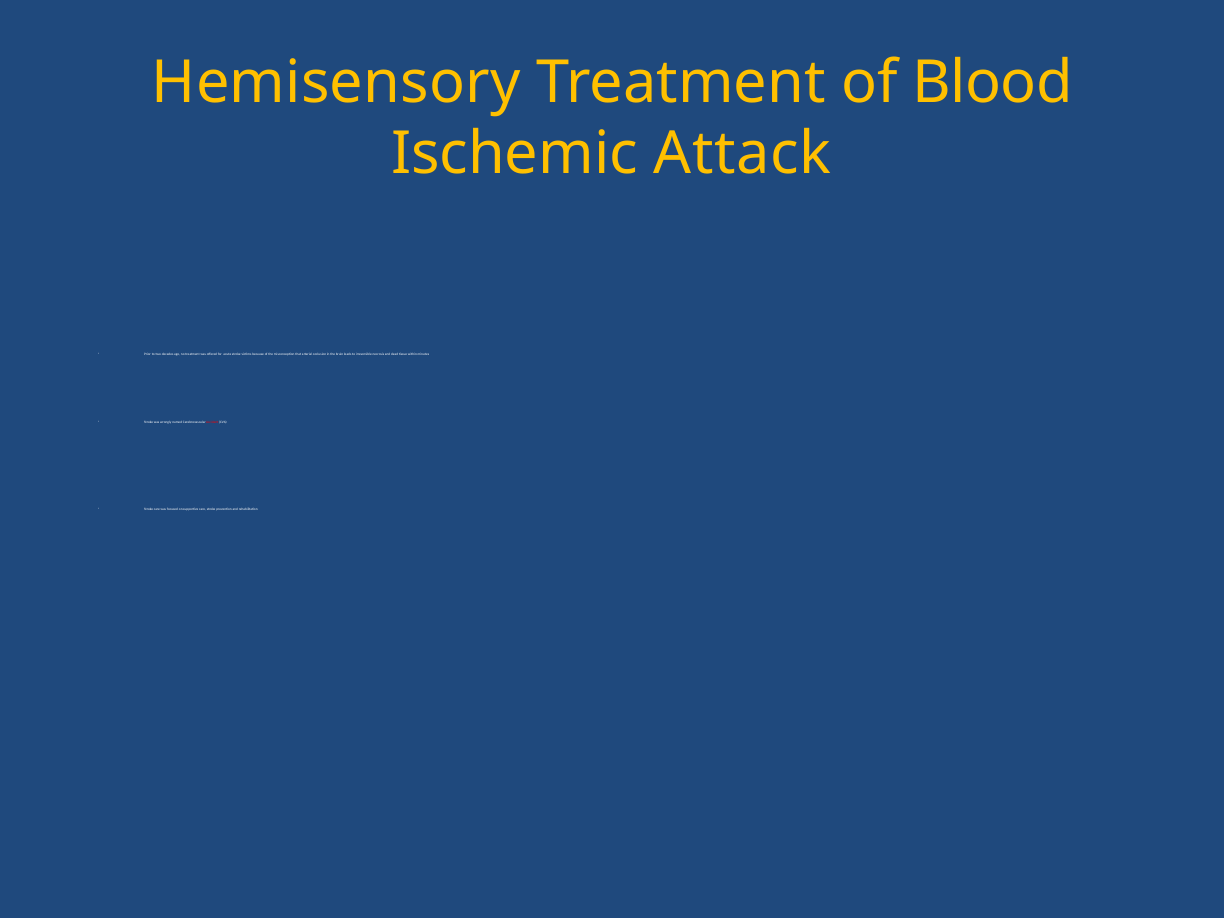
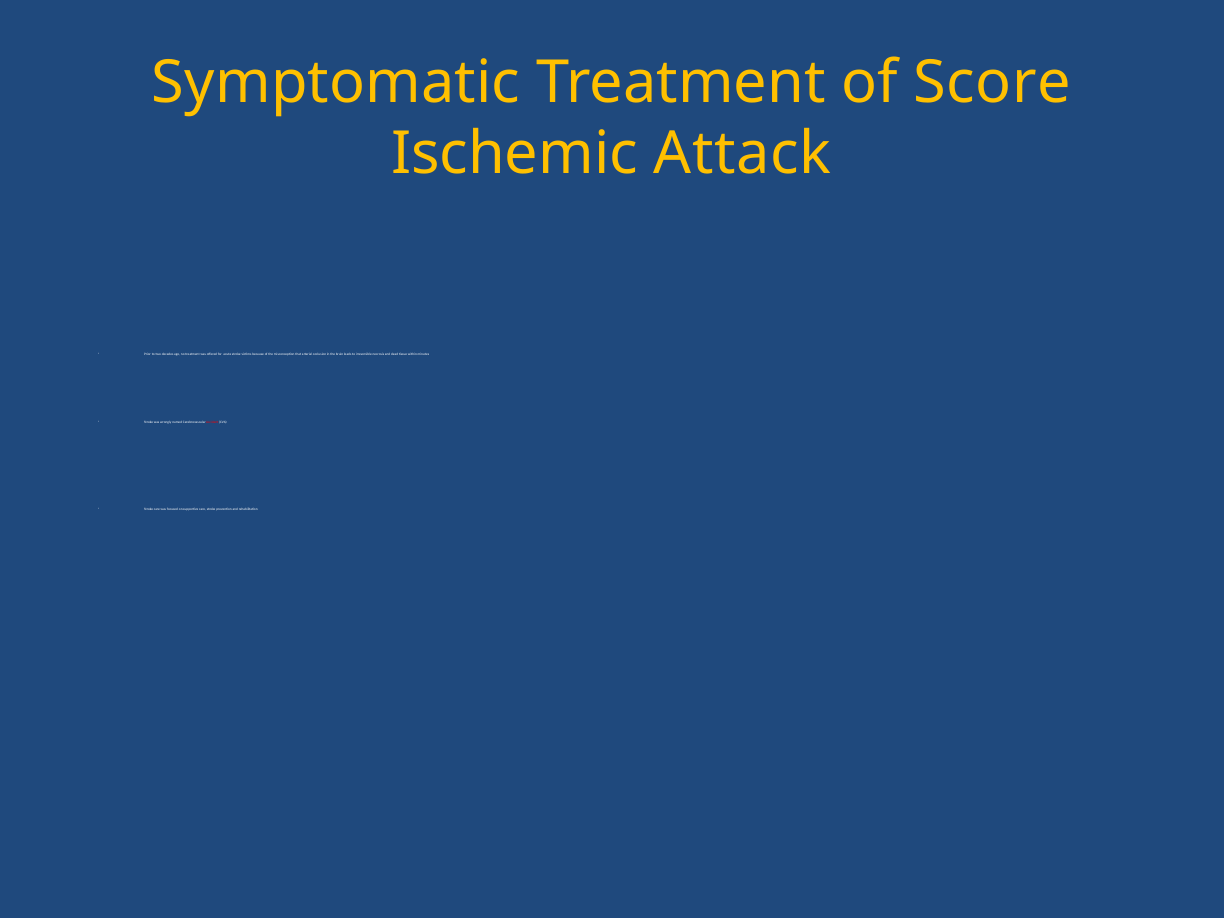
Hemisensory: Hemisensory -> Symptomatic
Blood: Blood -> Score
